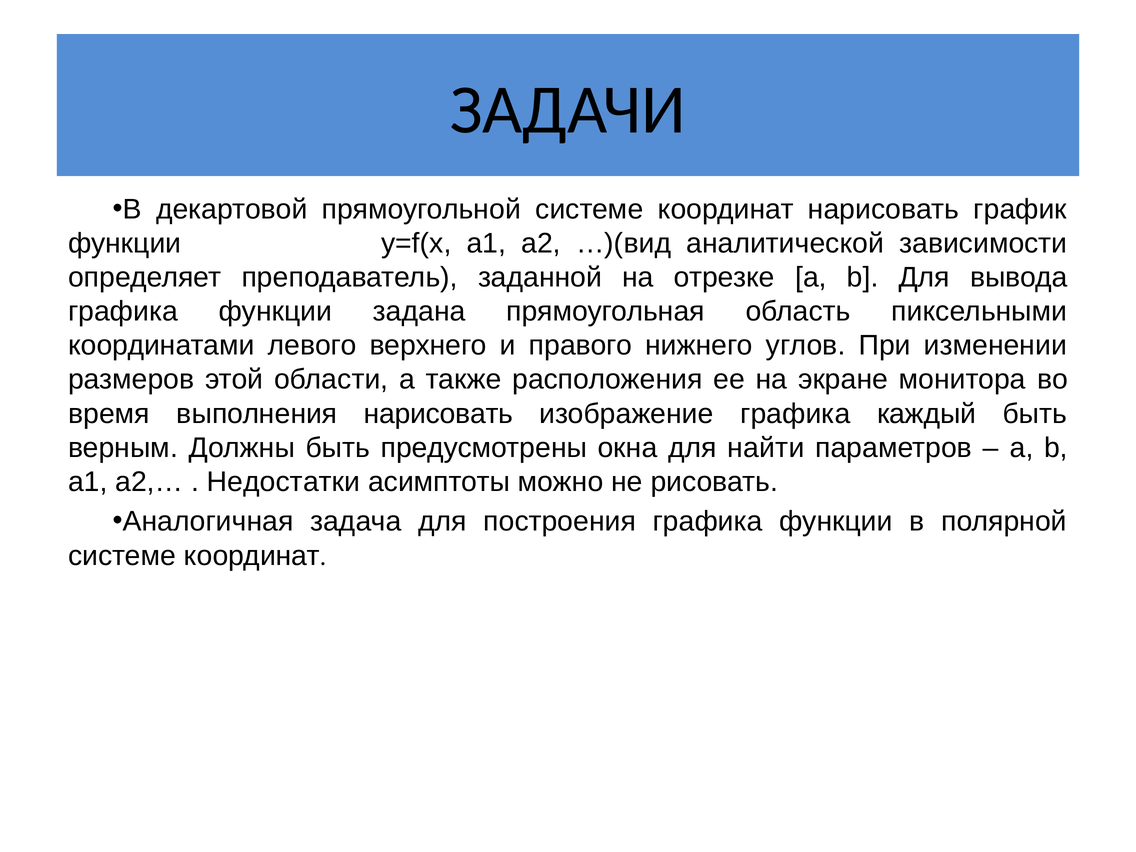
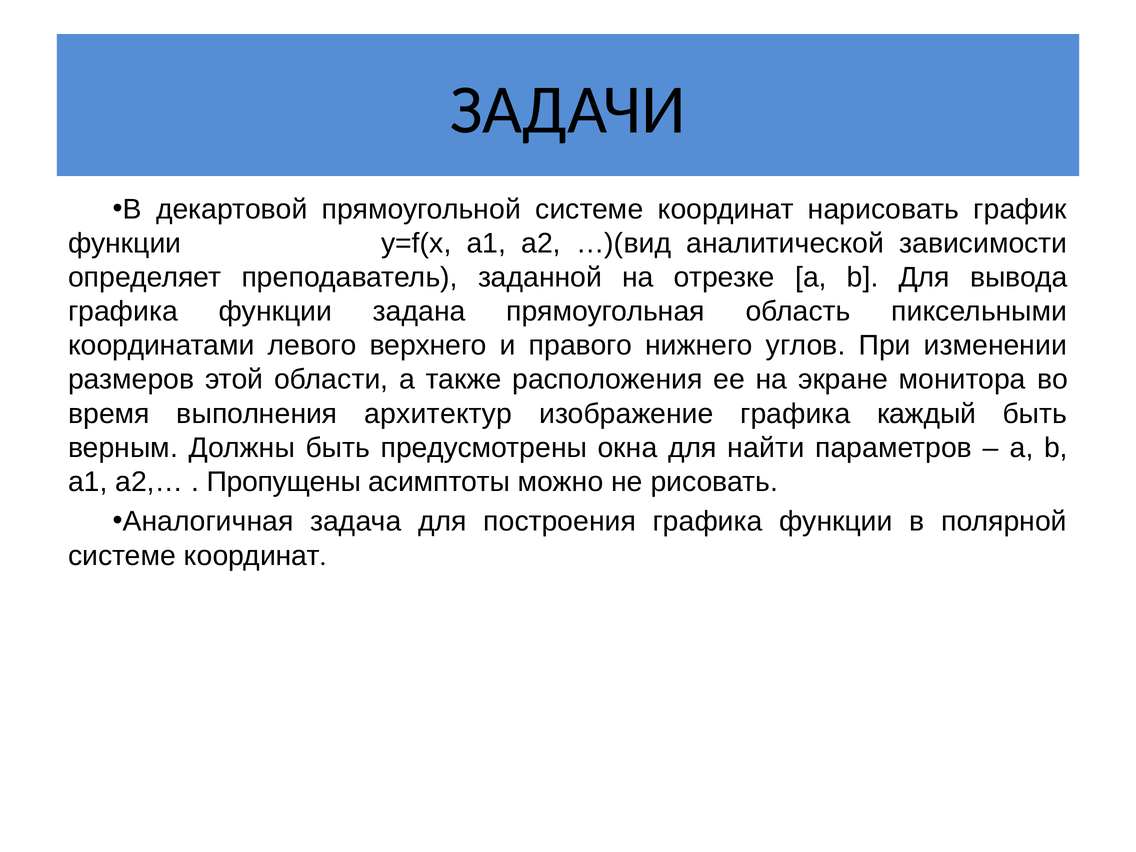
выполнения нарисовать: нарисовать -> архитектур
Недостатки: Недостатки -> Пропущены
